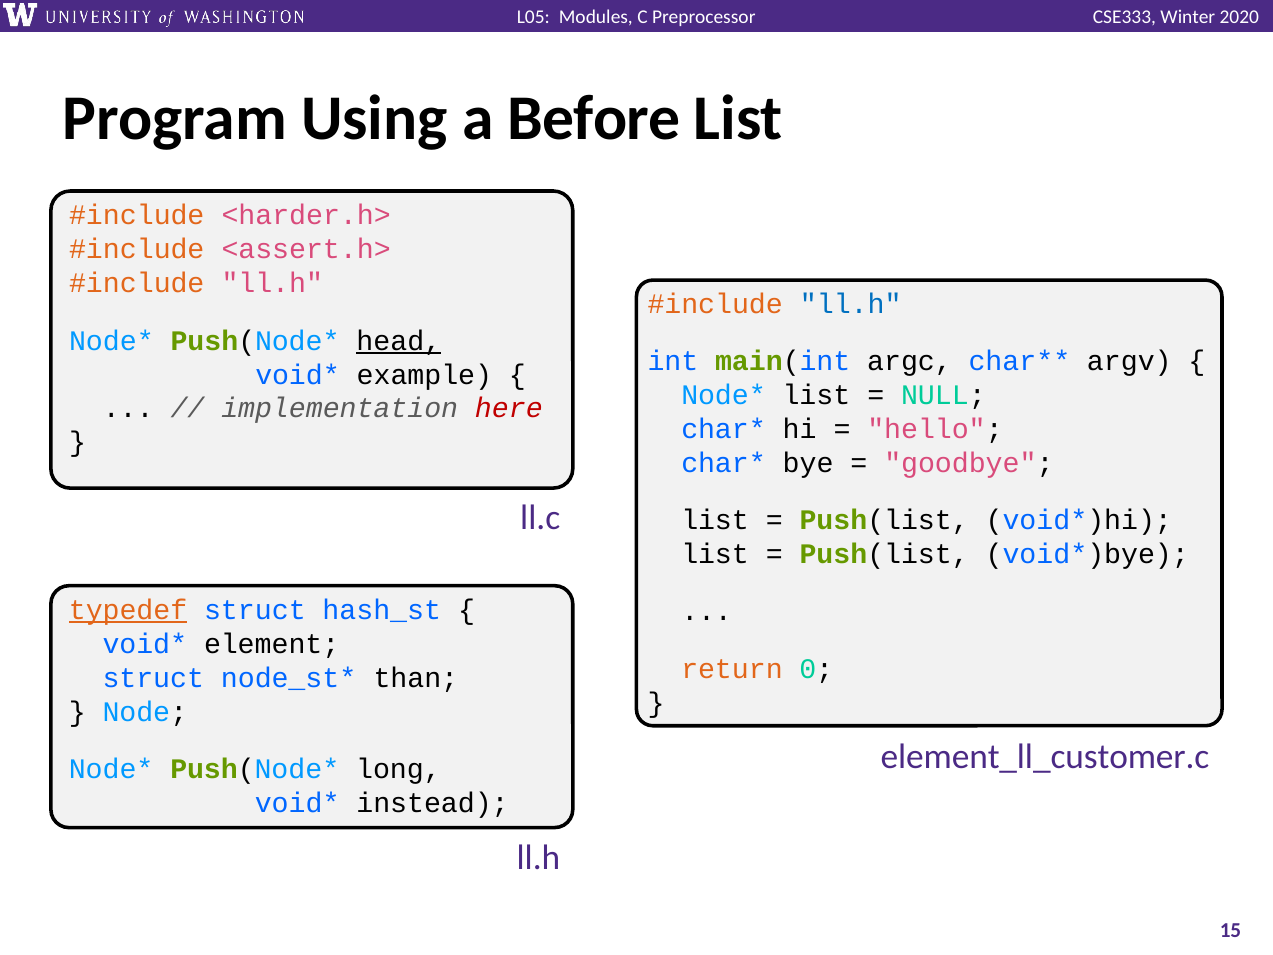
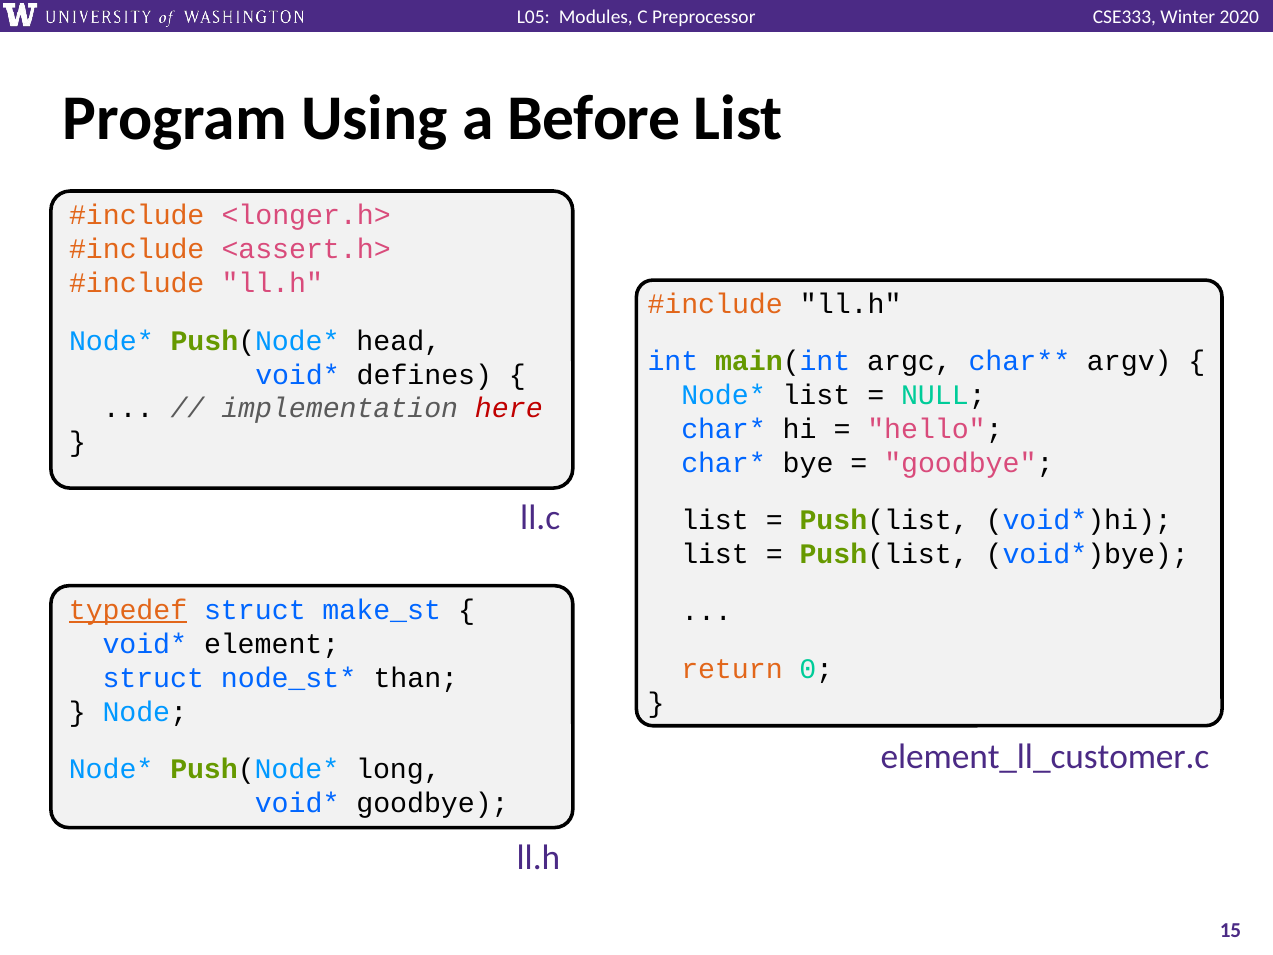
<harder.h>: <harder.h> -> <longer.h>
ll.h at (851, 304) colour: blue -> black
head underline: present -> none
example: example -> defines
hash_st: hash_st -> make_st
instead at (433, 803): instead -> goodbye
